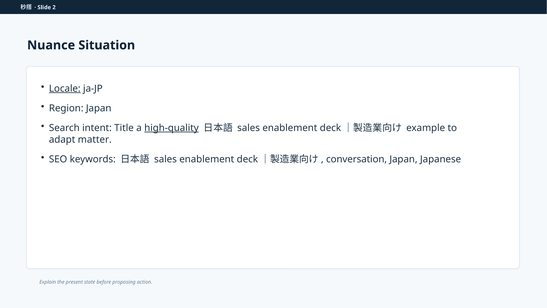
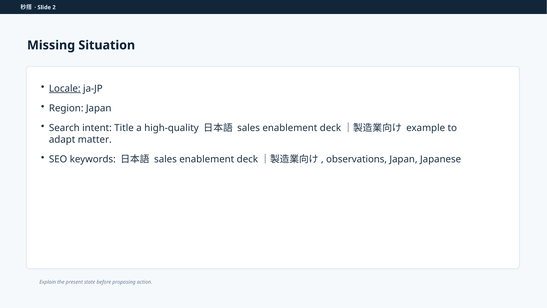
Nuance: Nuance -> Missing
high-quality underline: present -> none
conversation: conversation -> observations
